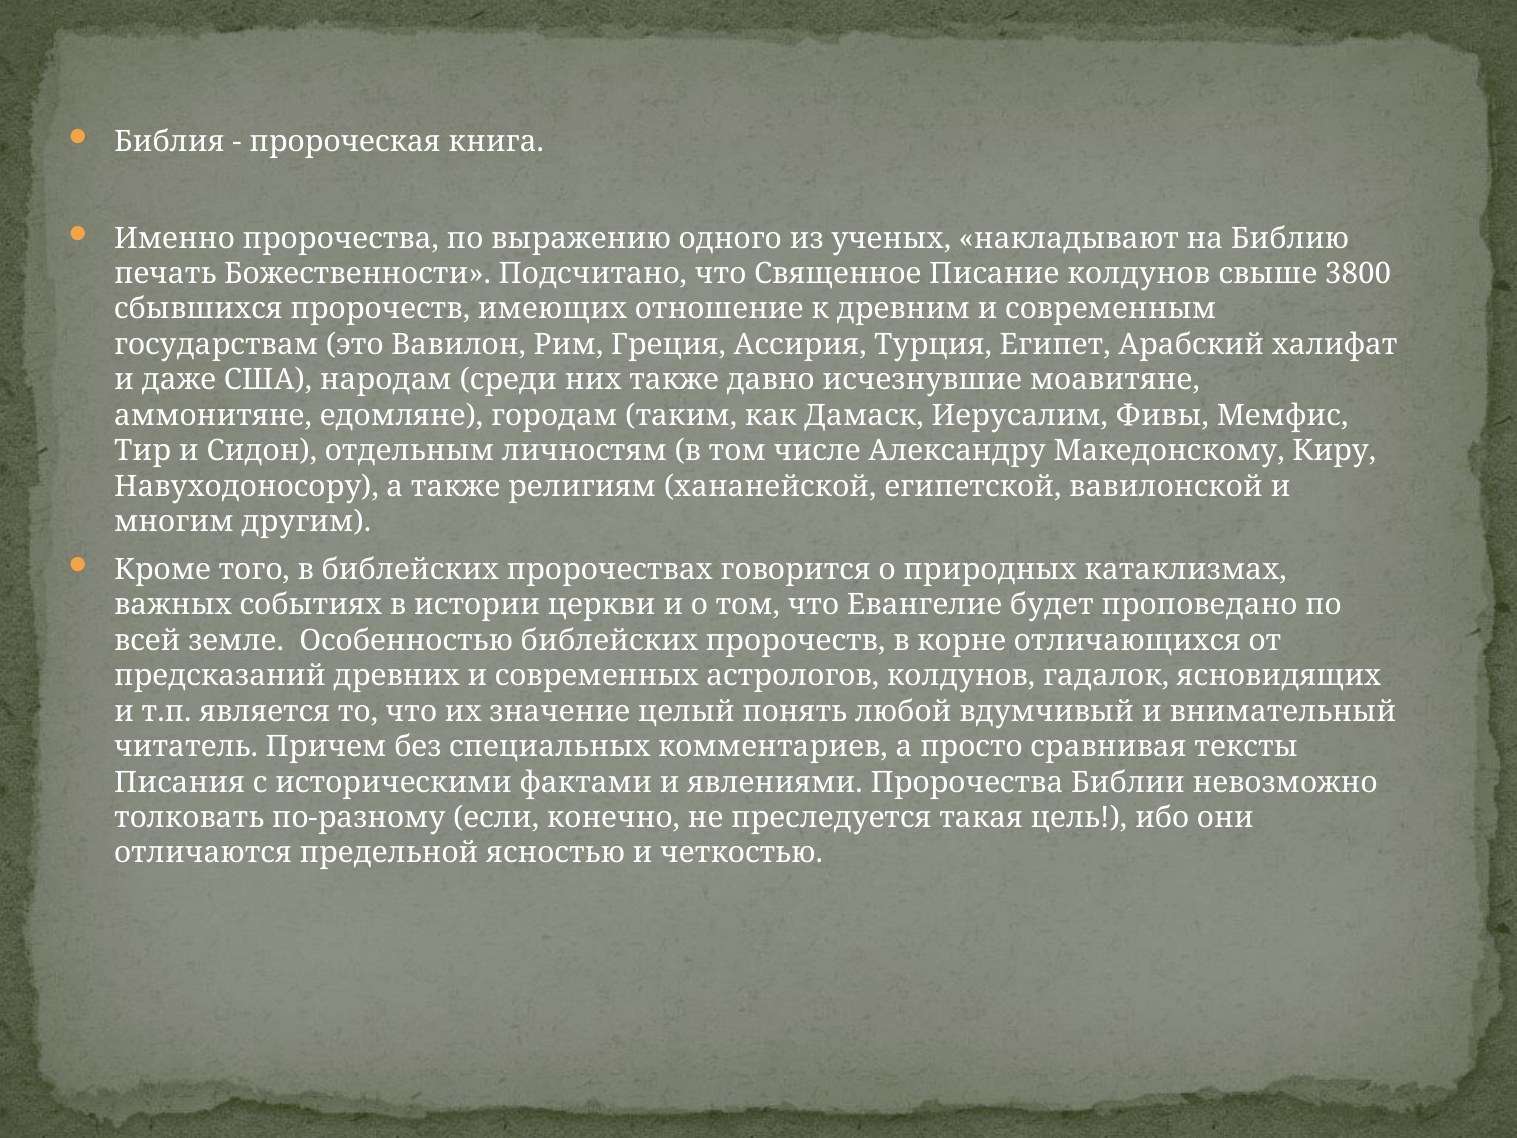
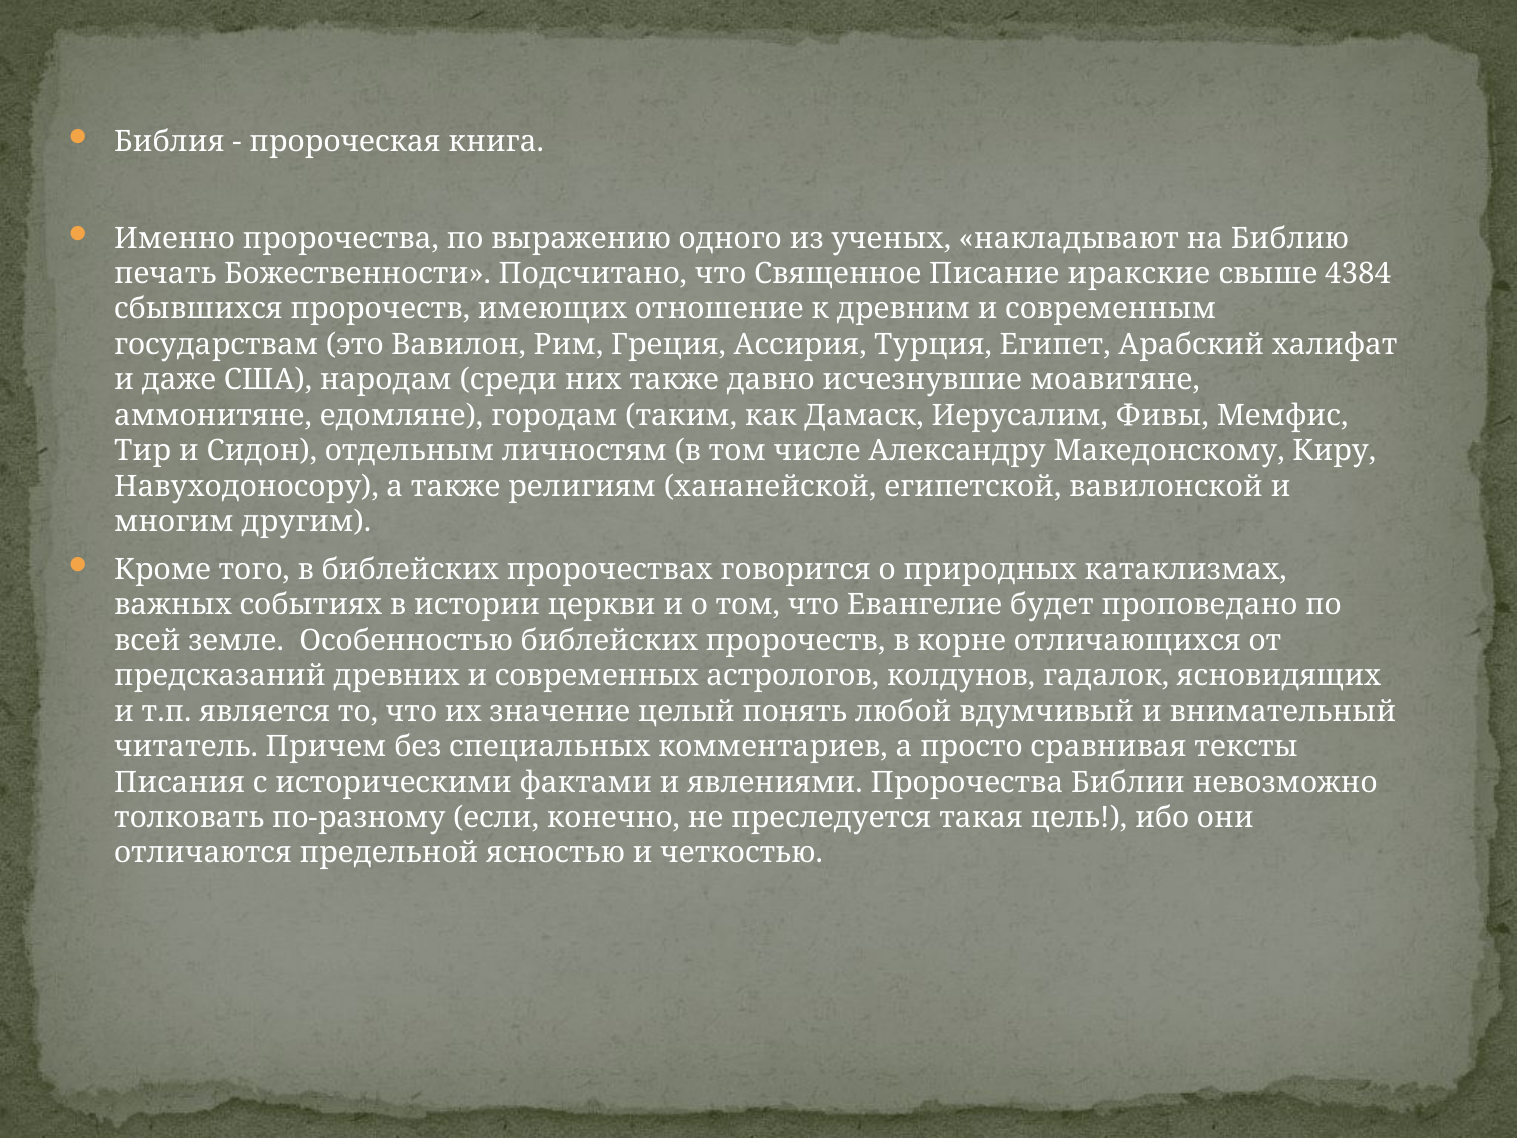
Писание колдунов: колдунов -> иракские
3800: 3800 -> 4384
